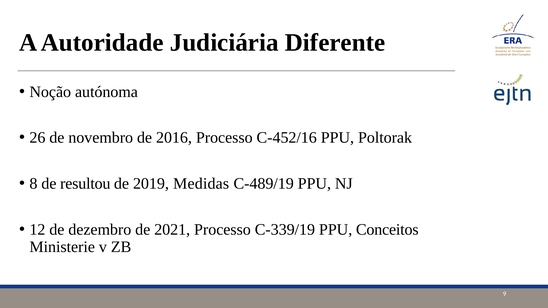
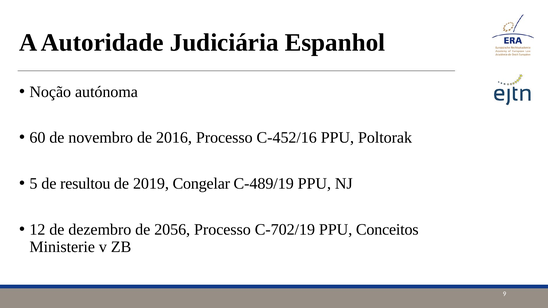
Diferente: Diferente -> Espanhol
26: 26 -> 60
8: 8 -> 5
Medidas: Medidas -> Congelar
2021: 2021 -> 2056
C‑339/19: C‑339/19 -> C‑702/19
